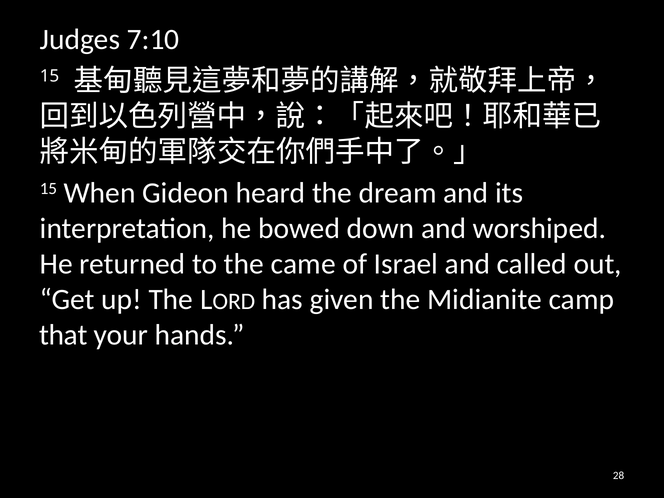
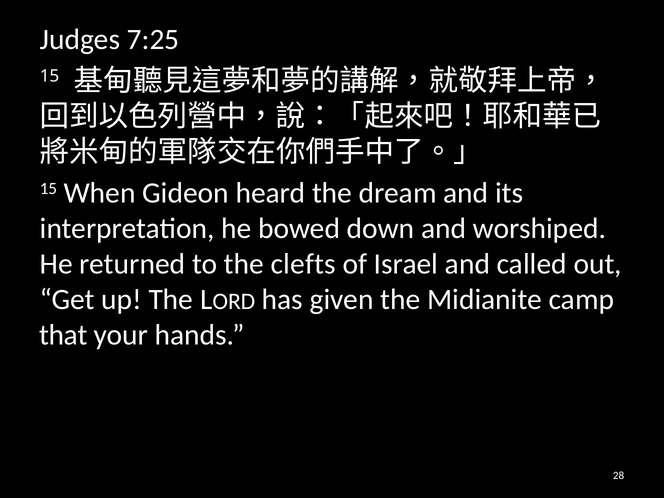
7:10: 7:10 -> 7:25
came: came -> clefts
